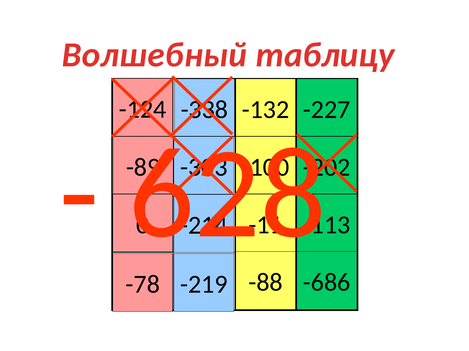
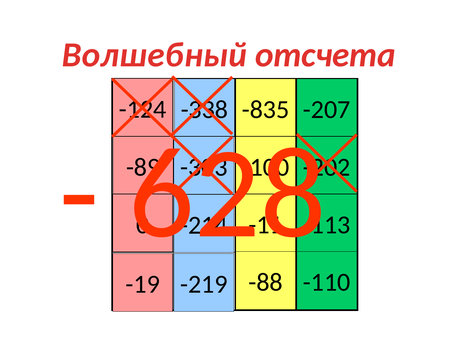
таблицу: таблицу -> отсчета
-132: -132 -> -835
-227: -227 -> -207
-686: -686 -> -110
-78: -78 -> -19
